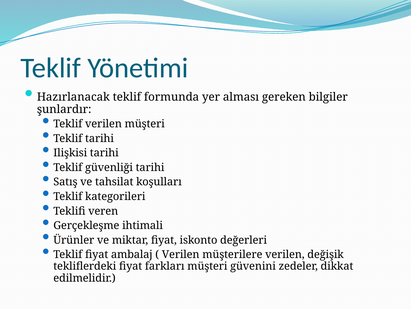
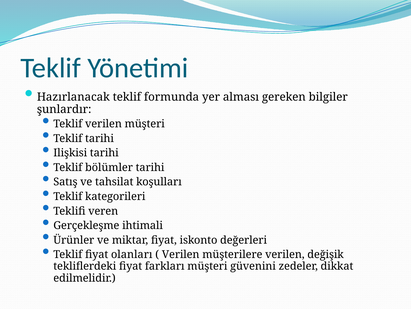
güvenliği: güvenliği -> bölümler
ambalaj: ambalaj -> olanları
